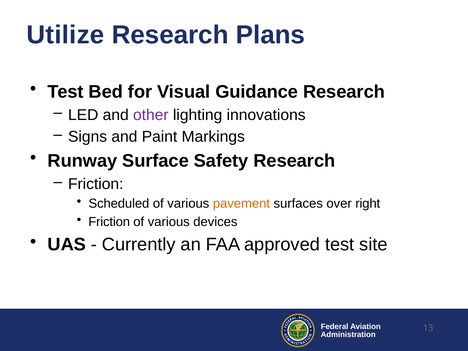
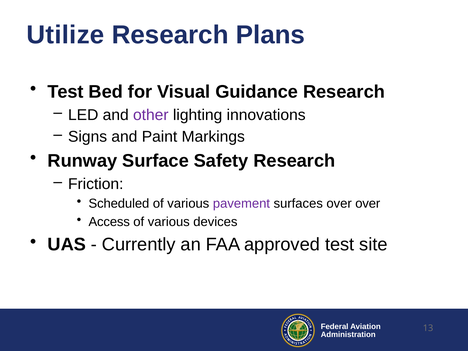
pavement colour: orange -> purple
over right: right -> over
Friction at (109, 222): Friction -> Access
